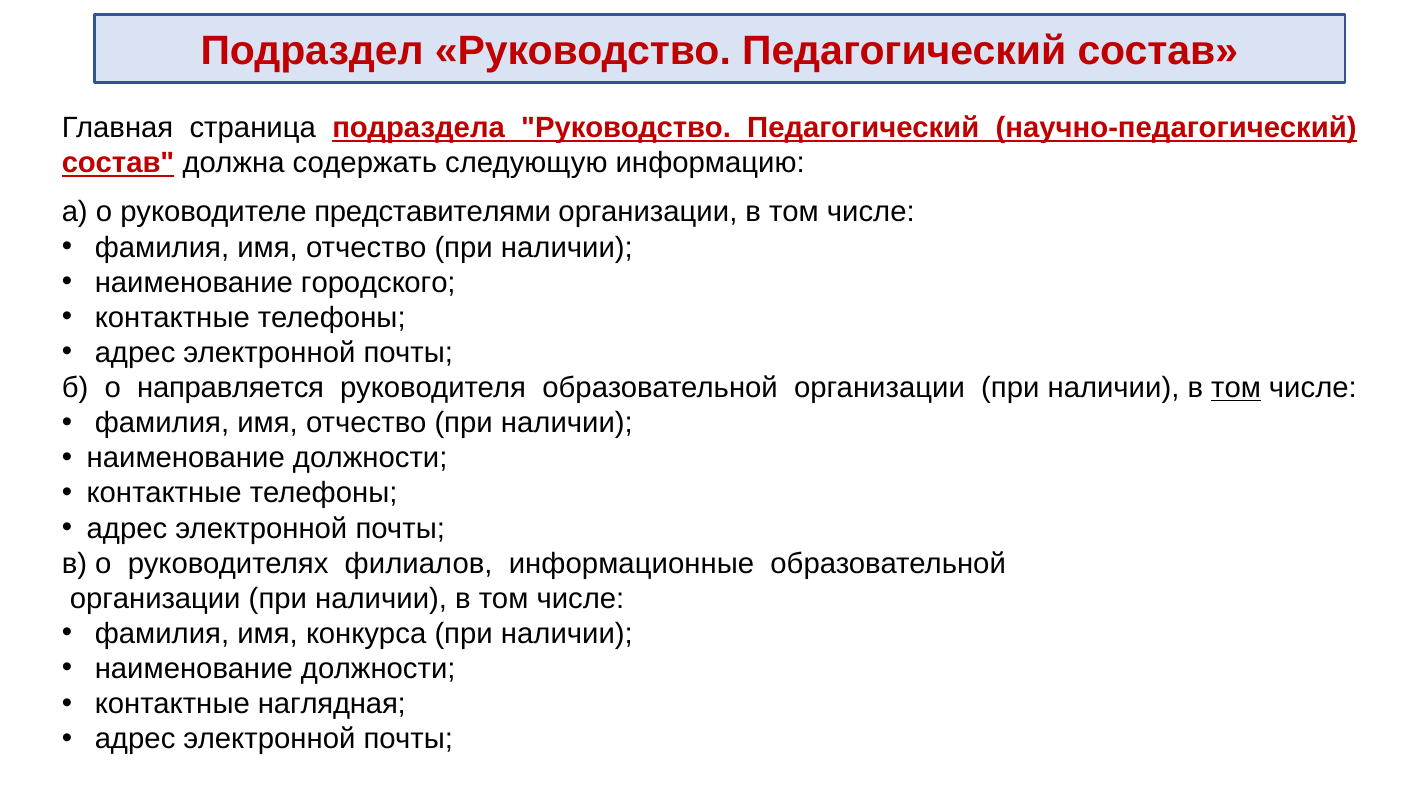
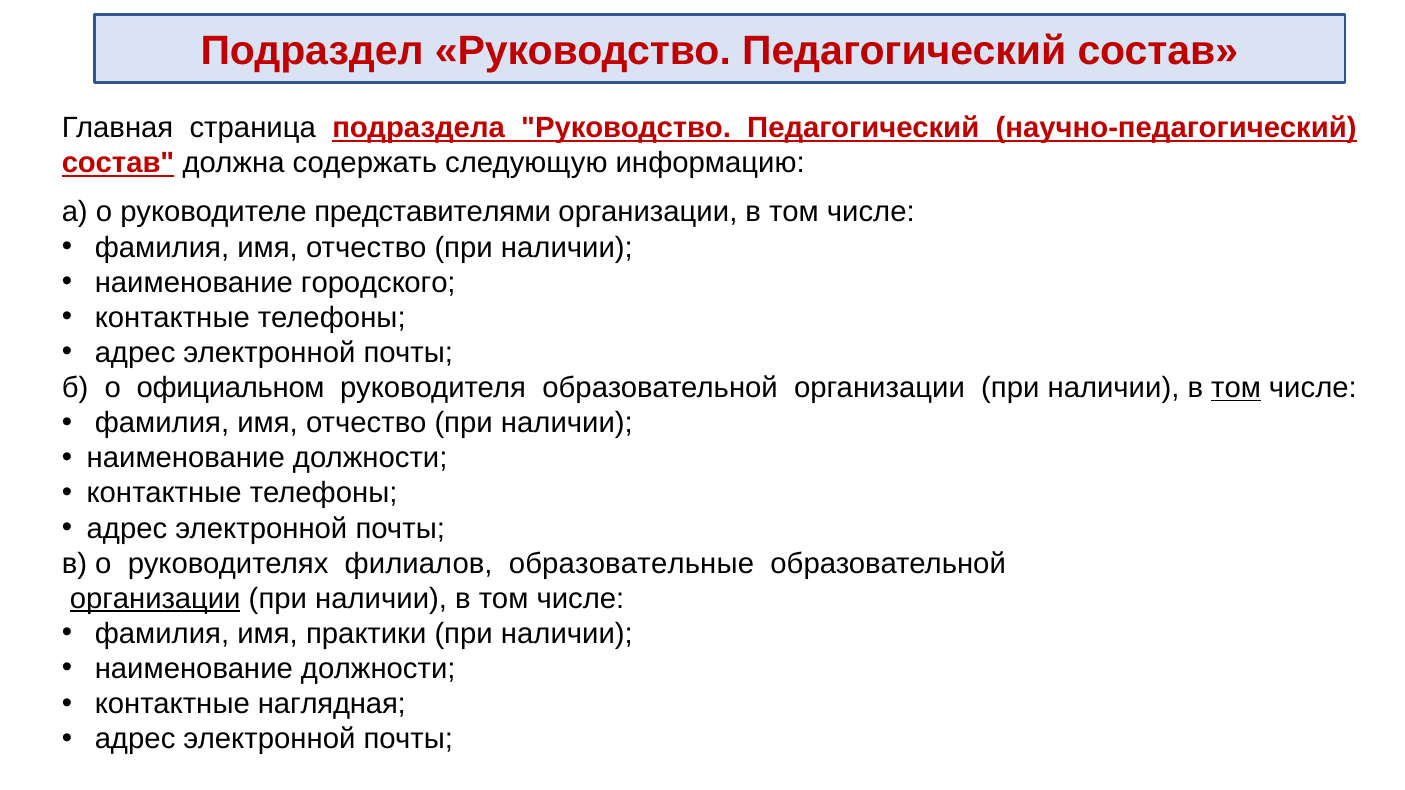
направляется: направляется -> официальном
информационные: информационные -> образовательные
организации at (155, 599) underline: none -> present
конкурса: конкурса -> практики
